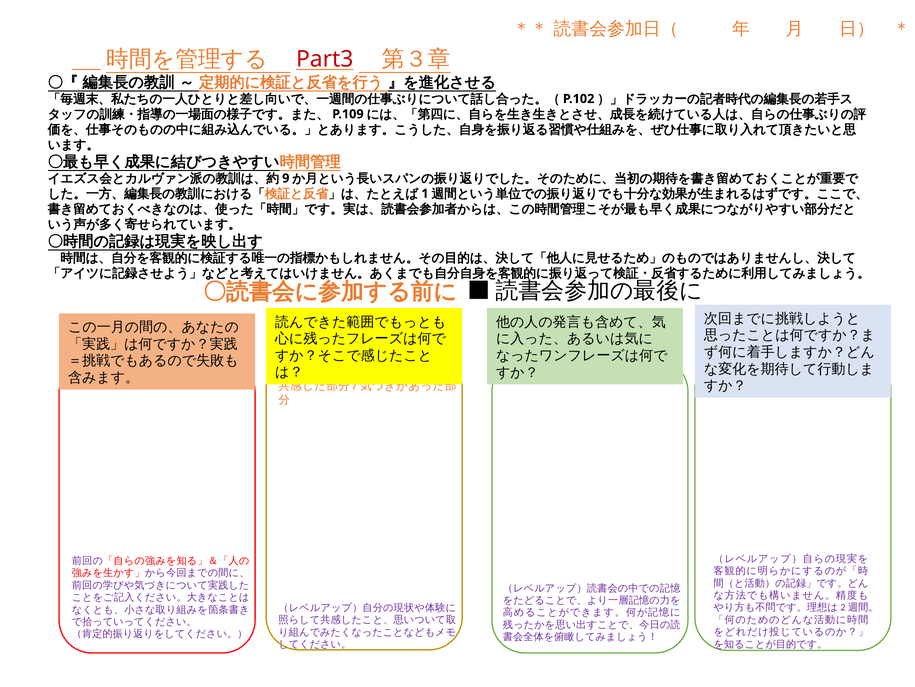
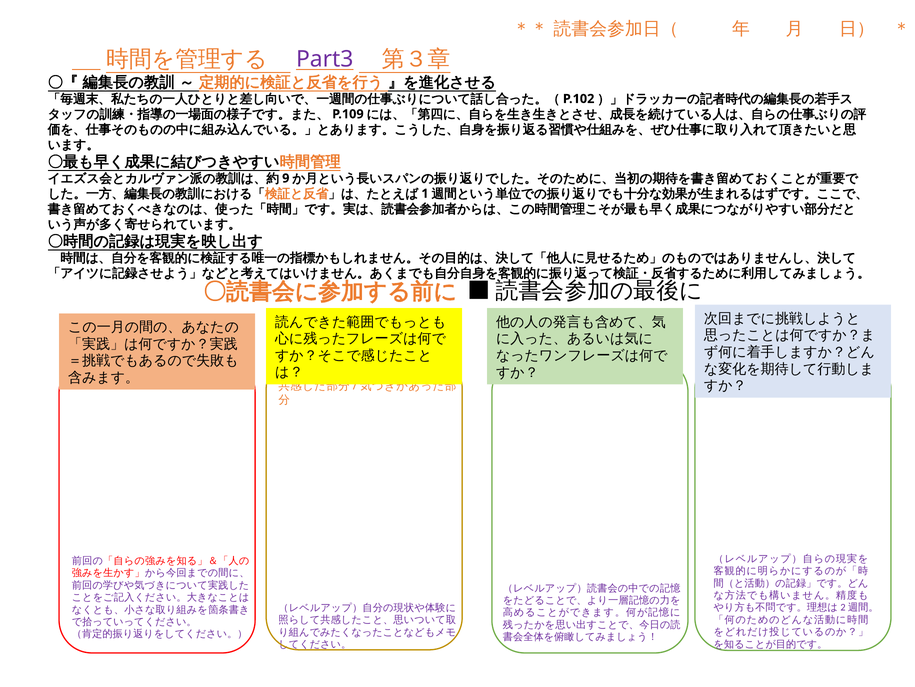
Part3 colour: red -> purple
